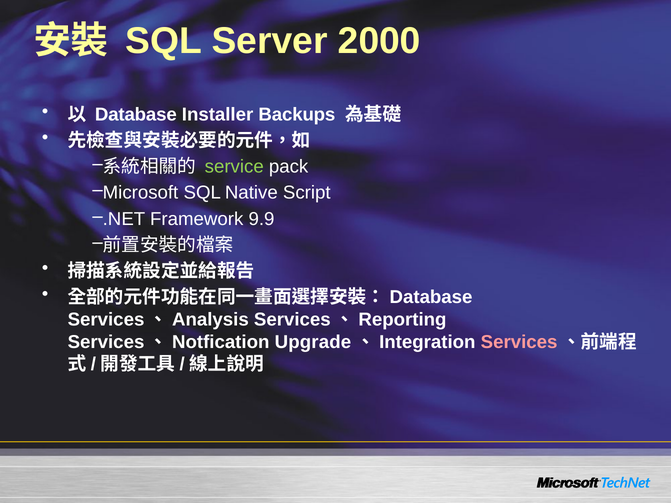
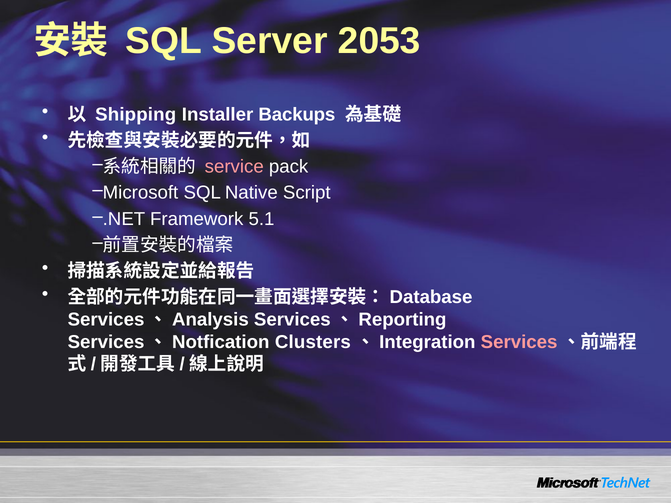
2000: 2000 -> 2053
Database: Database -> Shipping
service colour: light green -> pink
9.9: 9.9 -> 5.1
Upgrade: Upgrade -> Clusters
